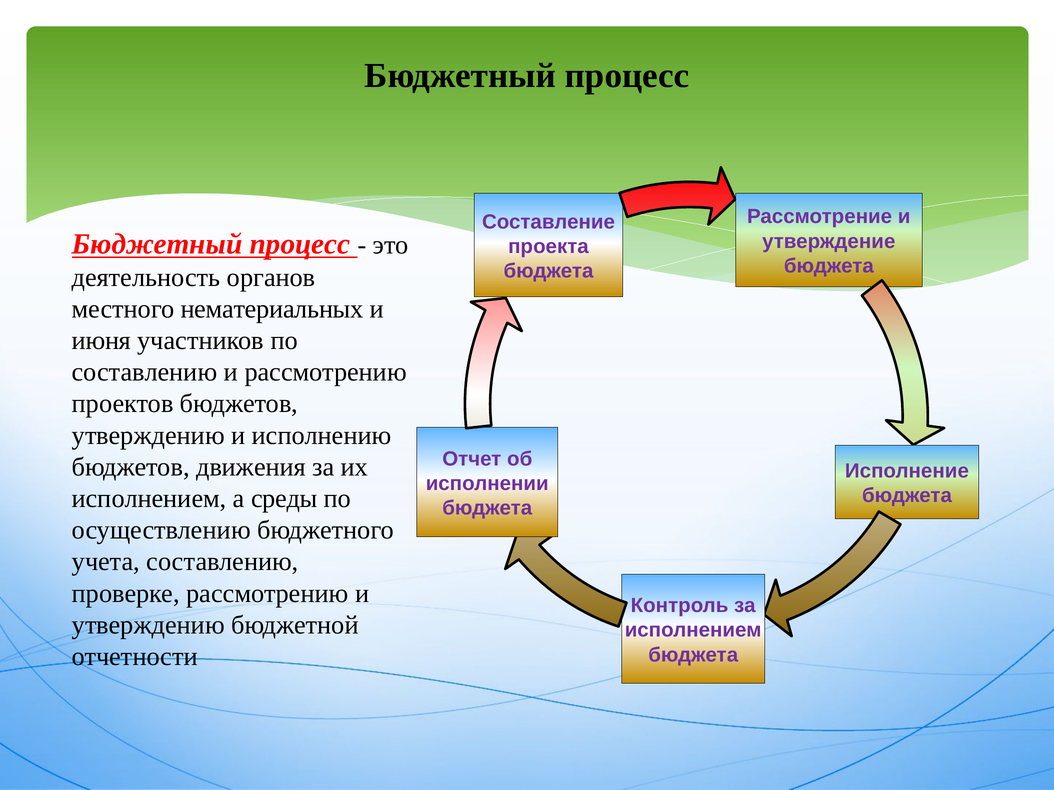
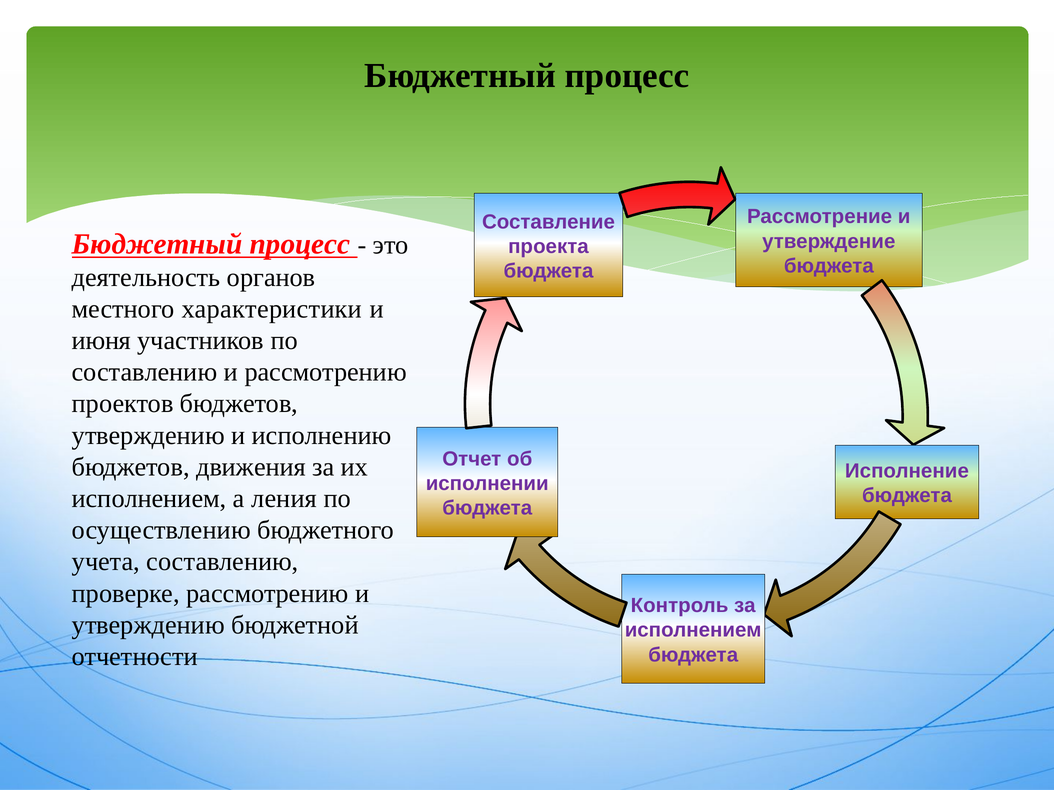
нематериальных: нематериальных -> характеристики
среды: среды -> ления
